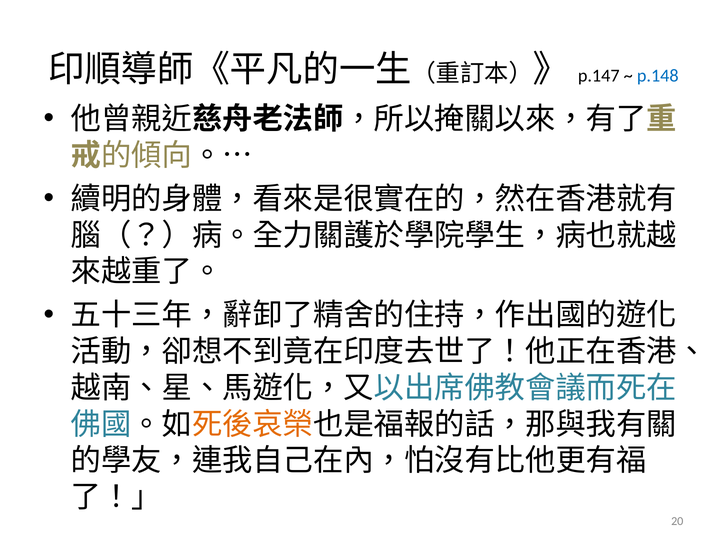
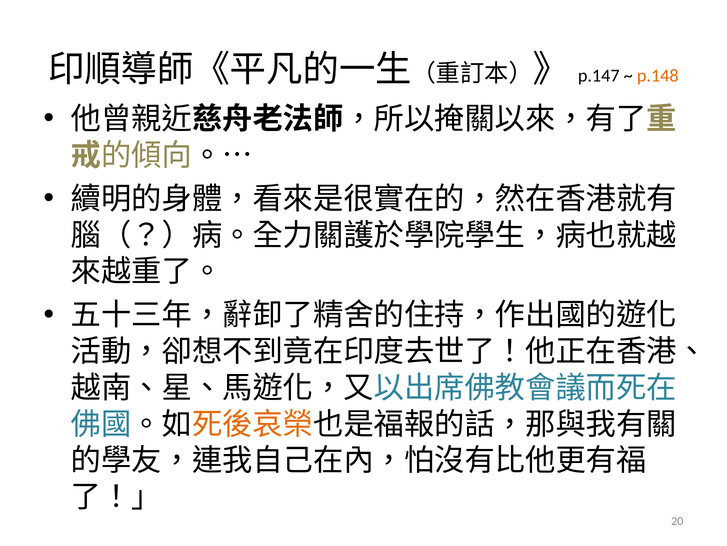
p.148 colour: blue -> orange
